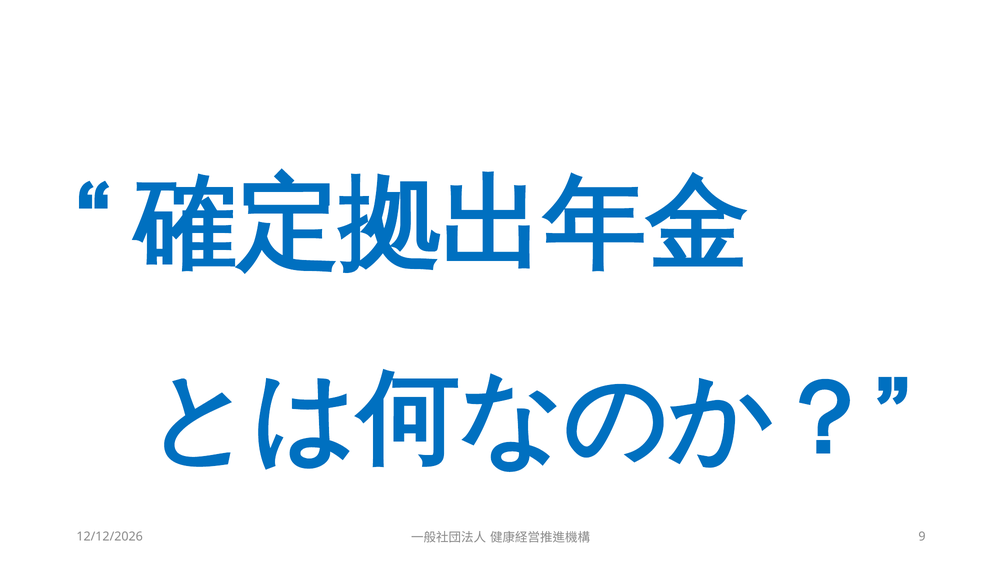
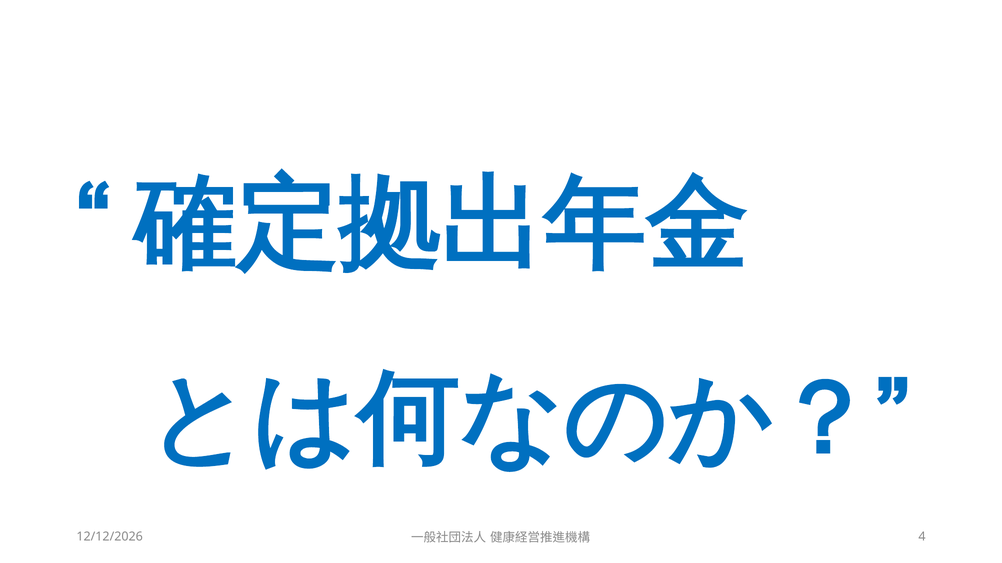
9: 9 -> 4
